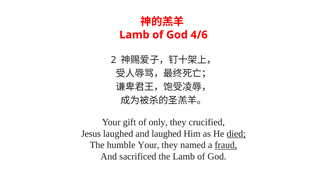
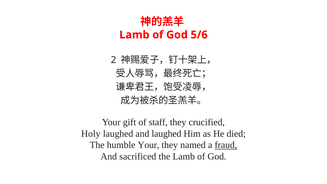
4/6: 4/6 -> 5/6
only: only -> staff
Jesus: Jesus -> Holy
died underline: present -> none
